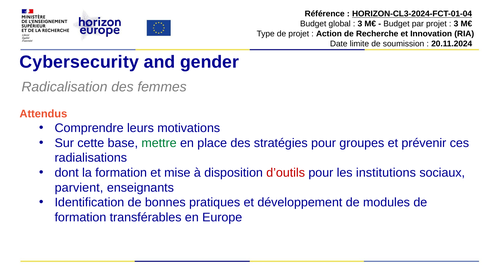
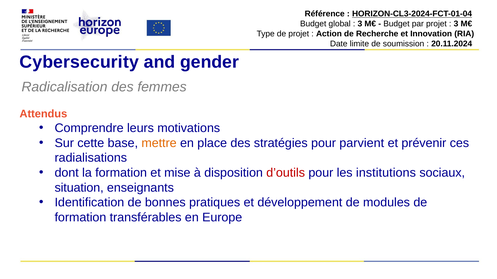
mettre colour: green -> orange
groupes: groupes -> parvient
parvient: parvient -> situation
